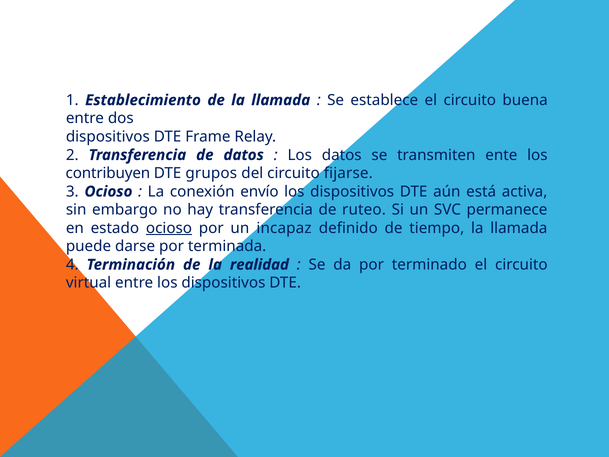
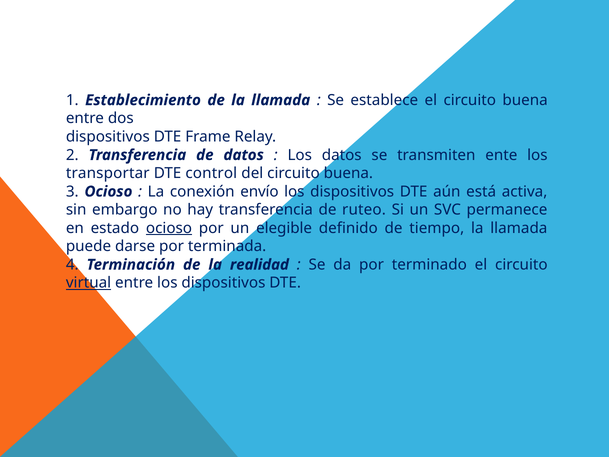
contribuyen: contribuyen -> transportar
grupos: grupos -> control
del circuito fijarse: fijarse -> buena
incapaz: incapaz -> elegible
virtual underline: none -> present
